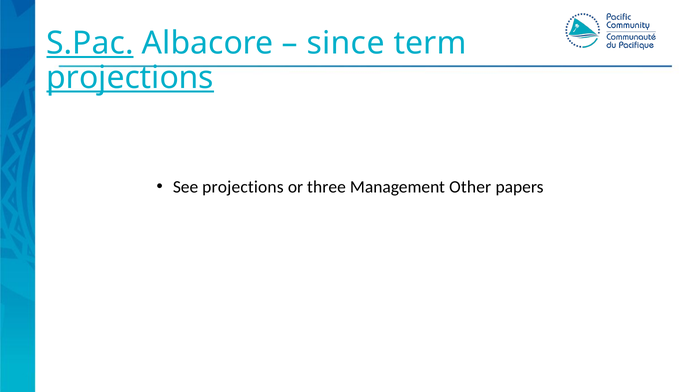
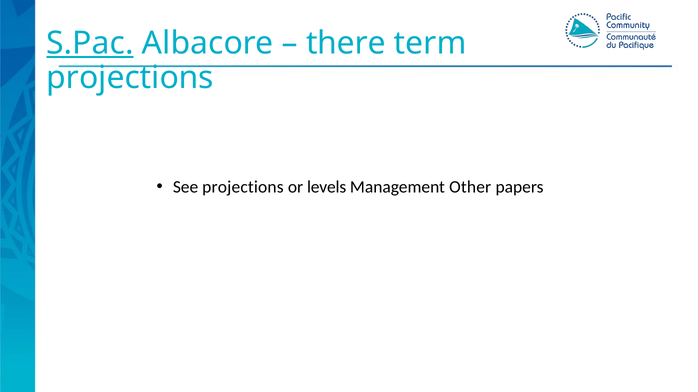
since: since -> there
projections at (130, 78) underline: present -> none
three: three -> levels
